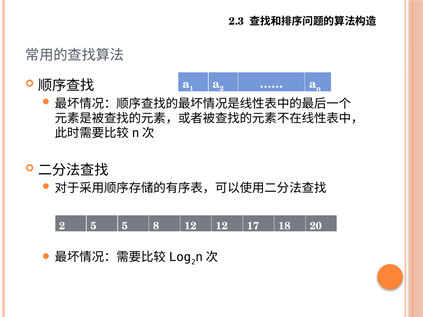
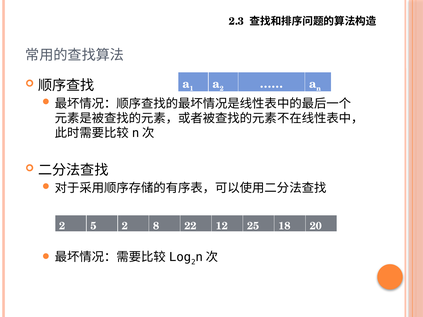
5 5: 5 -> 2
8 12: 12 -> 22
17: 17 -> 25
